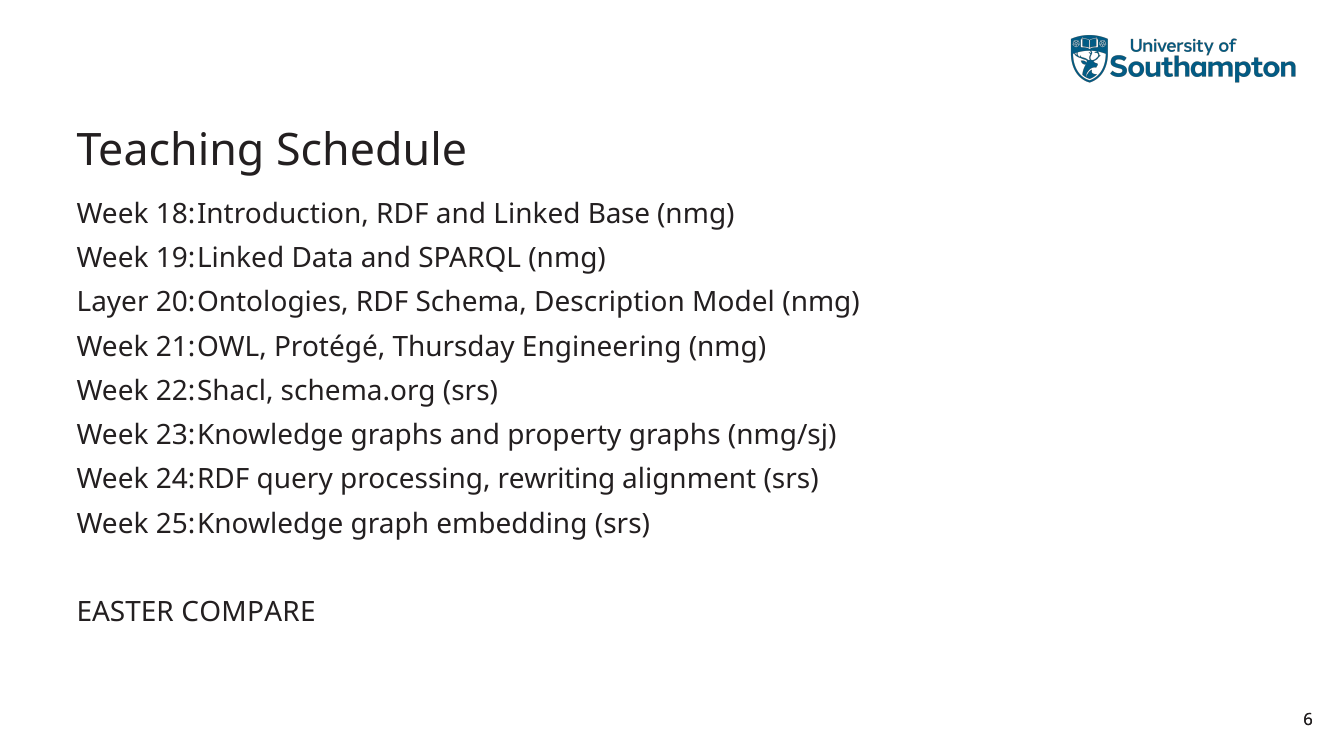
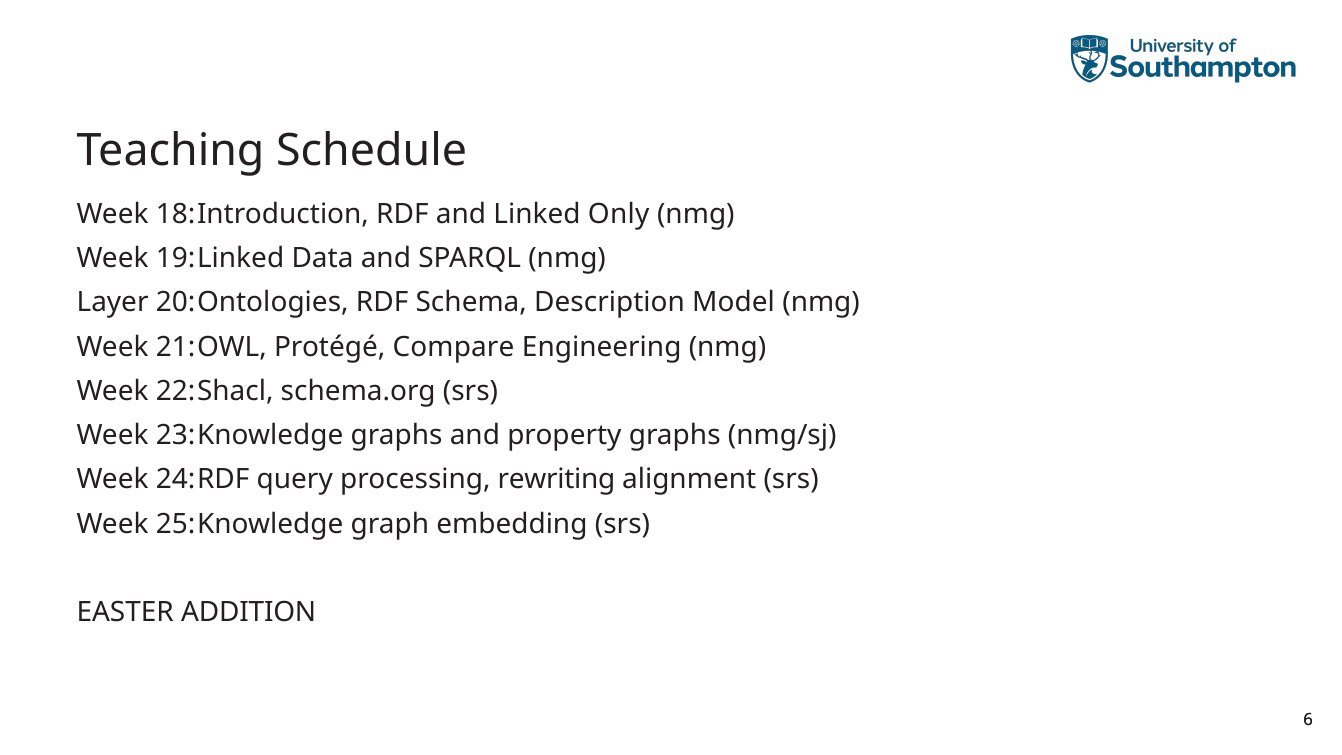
Base: Base -> Only
Thursday: Thursday -> Compare
COMPARE: COMPARE -> ADDITION
